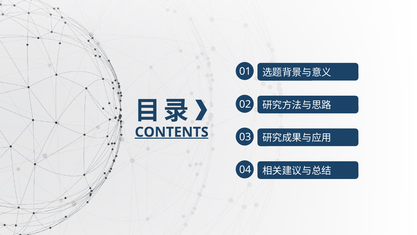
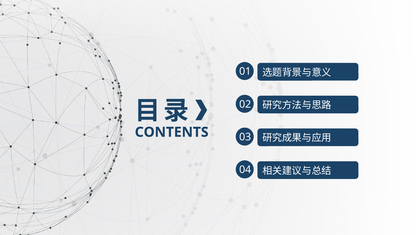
CONTENTS underline: present -> none
